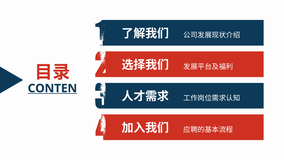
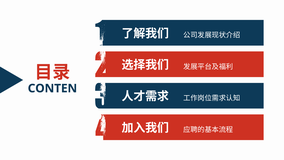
CONTEN underline: present -> none
